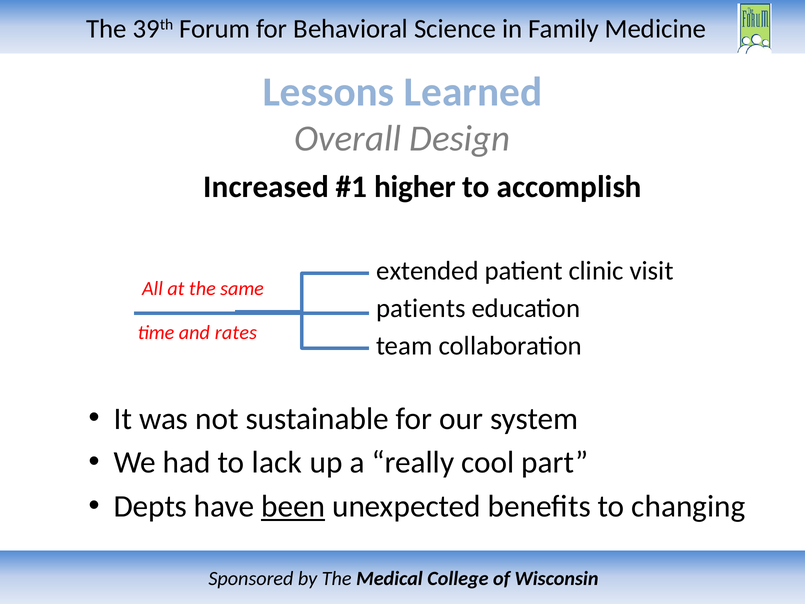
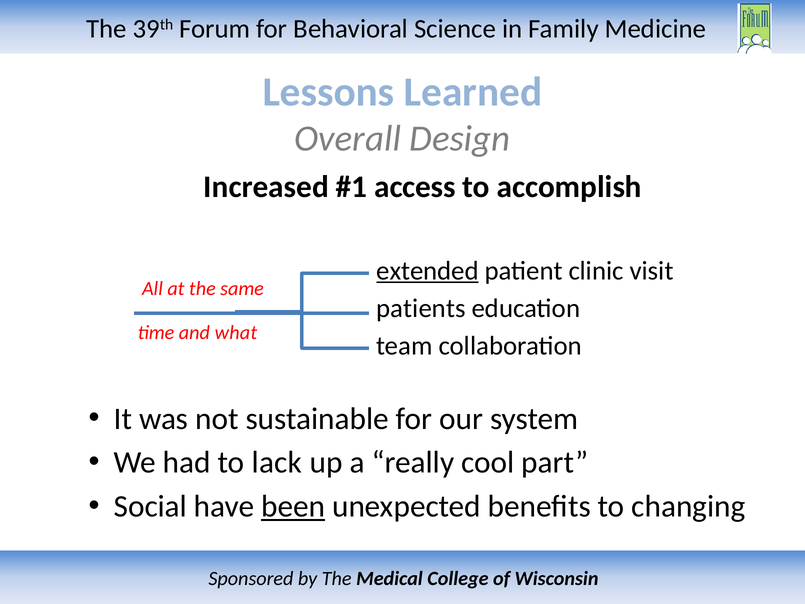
higher: higher -> access
extended underline: none -> present
rates: rates -> what
Depts: Depts -> Social
